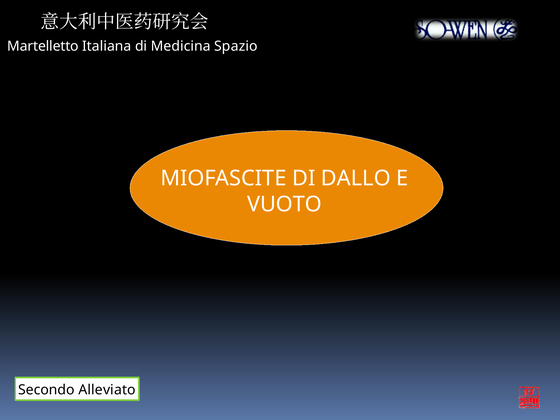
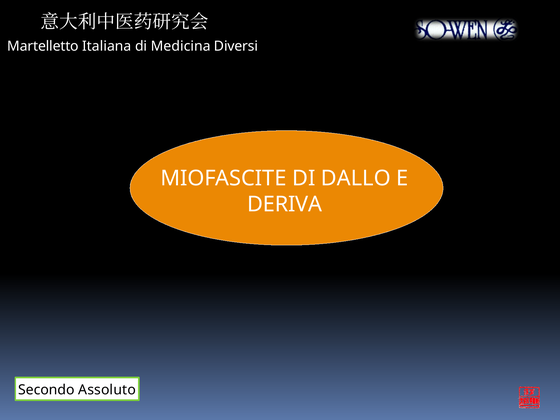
Spazio: Spazio -> Diversi
VUOTO: VUOTO -> DERIVA
Alleviato: Alleviato -> Assoluto
